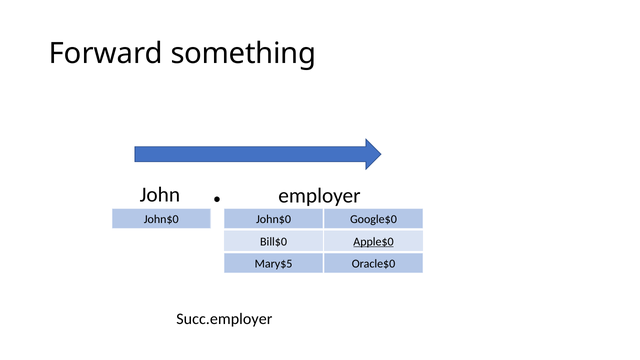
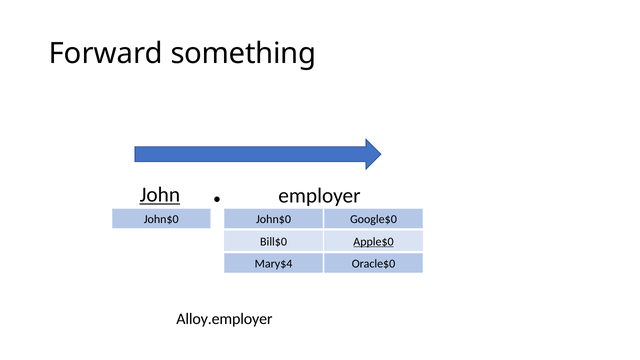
John underline: none -> present
Mary$5: Mary$5 -> Mary$4
Succ.employer: Succ.employer -> Alloy.employer
